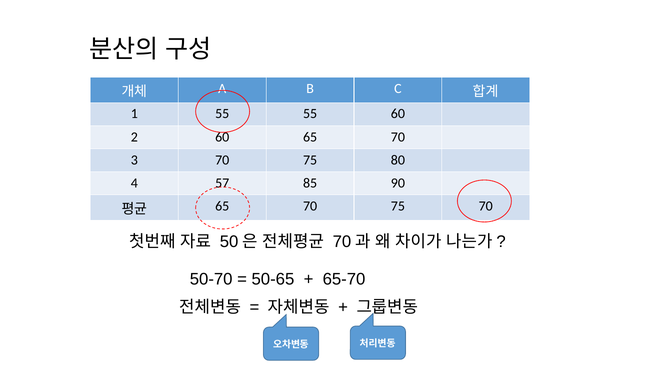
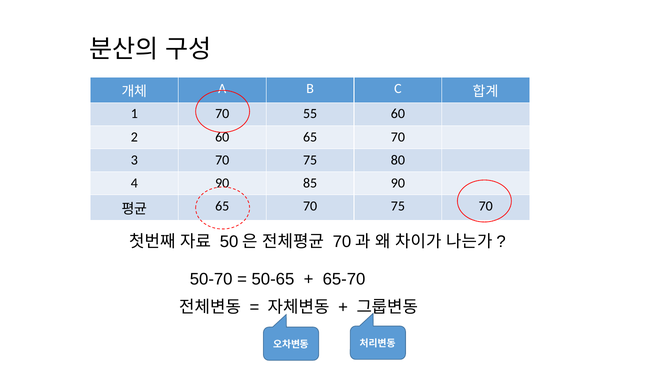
1 55: 55 -> 70
4 57: 57 -> 90
